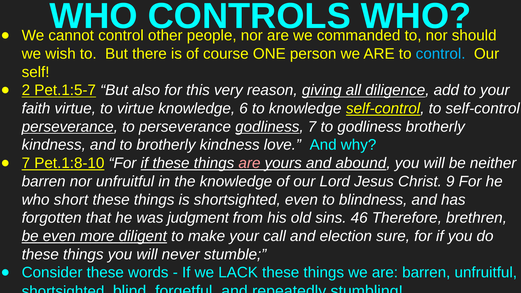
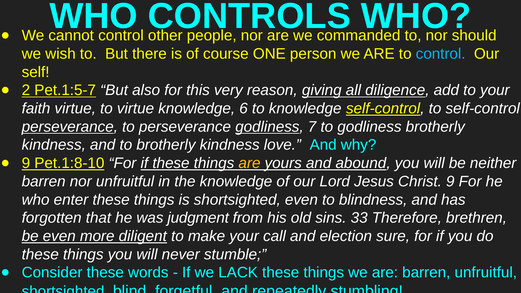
7 at (26, 163): 7 -> 9
are at (249, 163) colour: pink -> yellow
short: short -> enter
46: 46 -> 33
